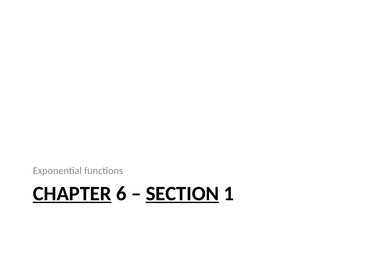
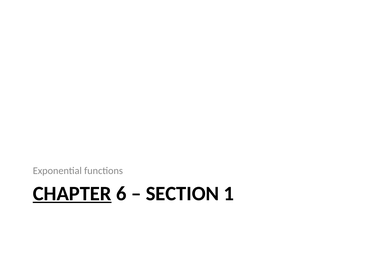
SECTION underline: present -> none
